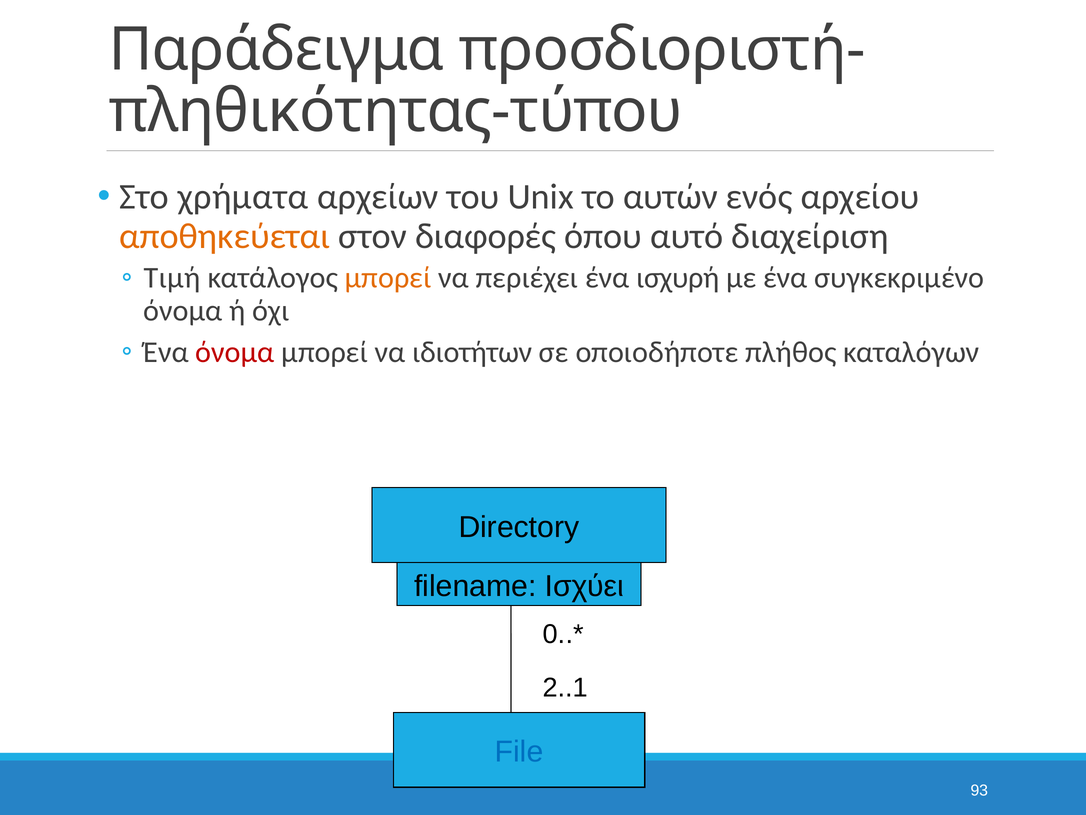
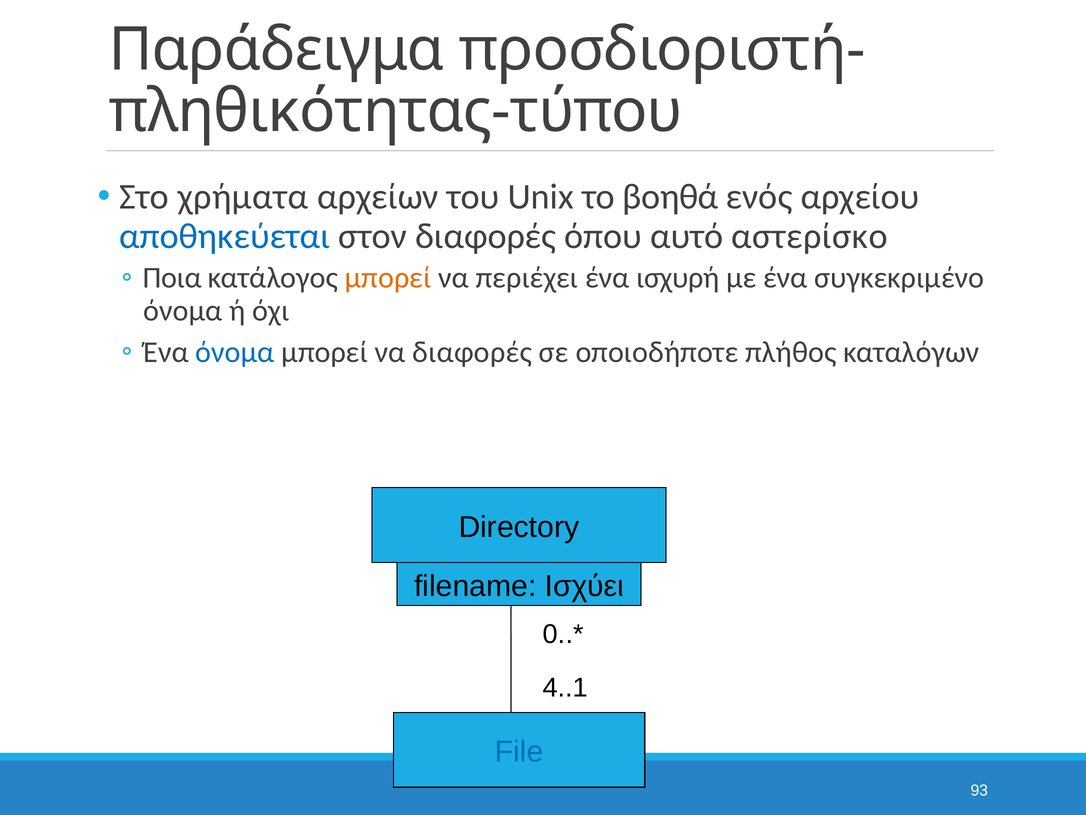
αυτών: αυτών -> βοηθά
αποθηκεύεται colour: orange -> blue
διαχείριση: διαχείριση -> αστερίσκο
Τιμή: Τιμή -> Ποια
όνομα at (235, 352) colour: red -> blue
να ιδιοτήτων: ιδιοτήτων -> διαφορές
2..1: 2..1 -> 4..1
